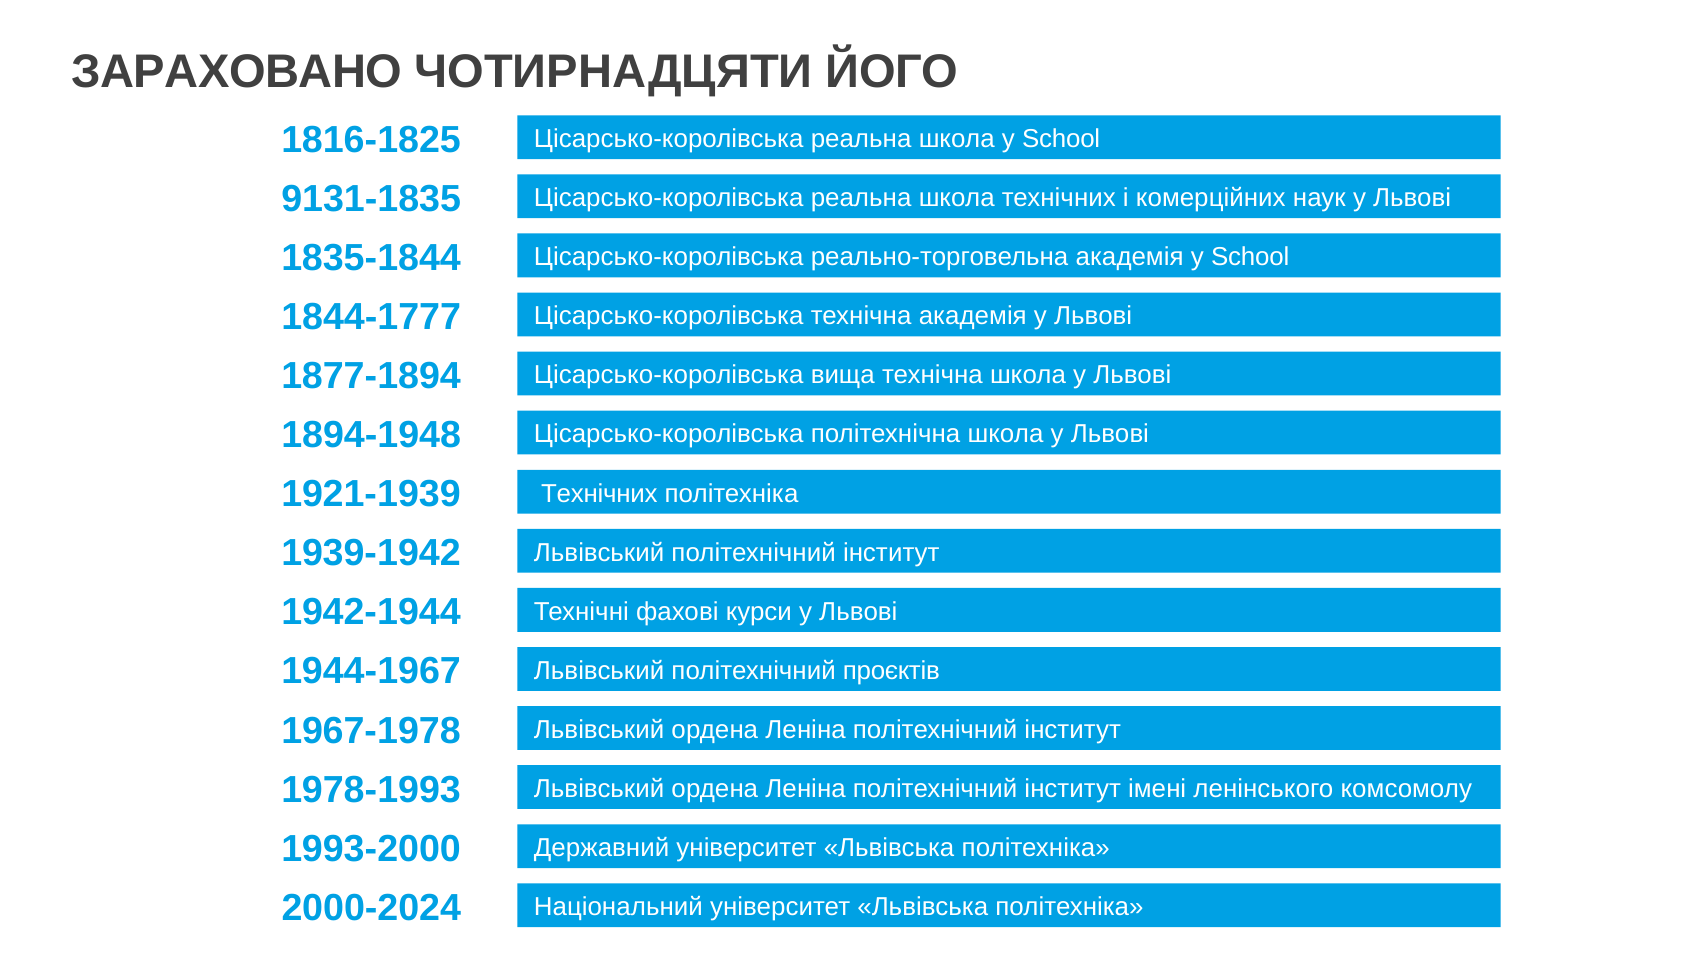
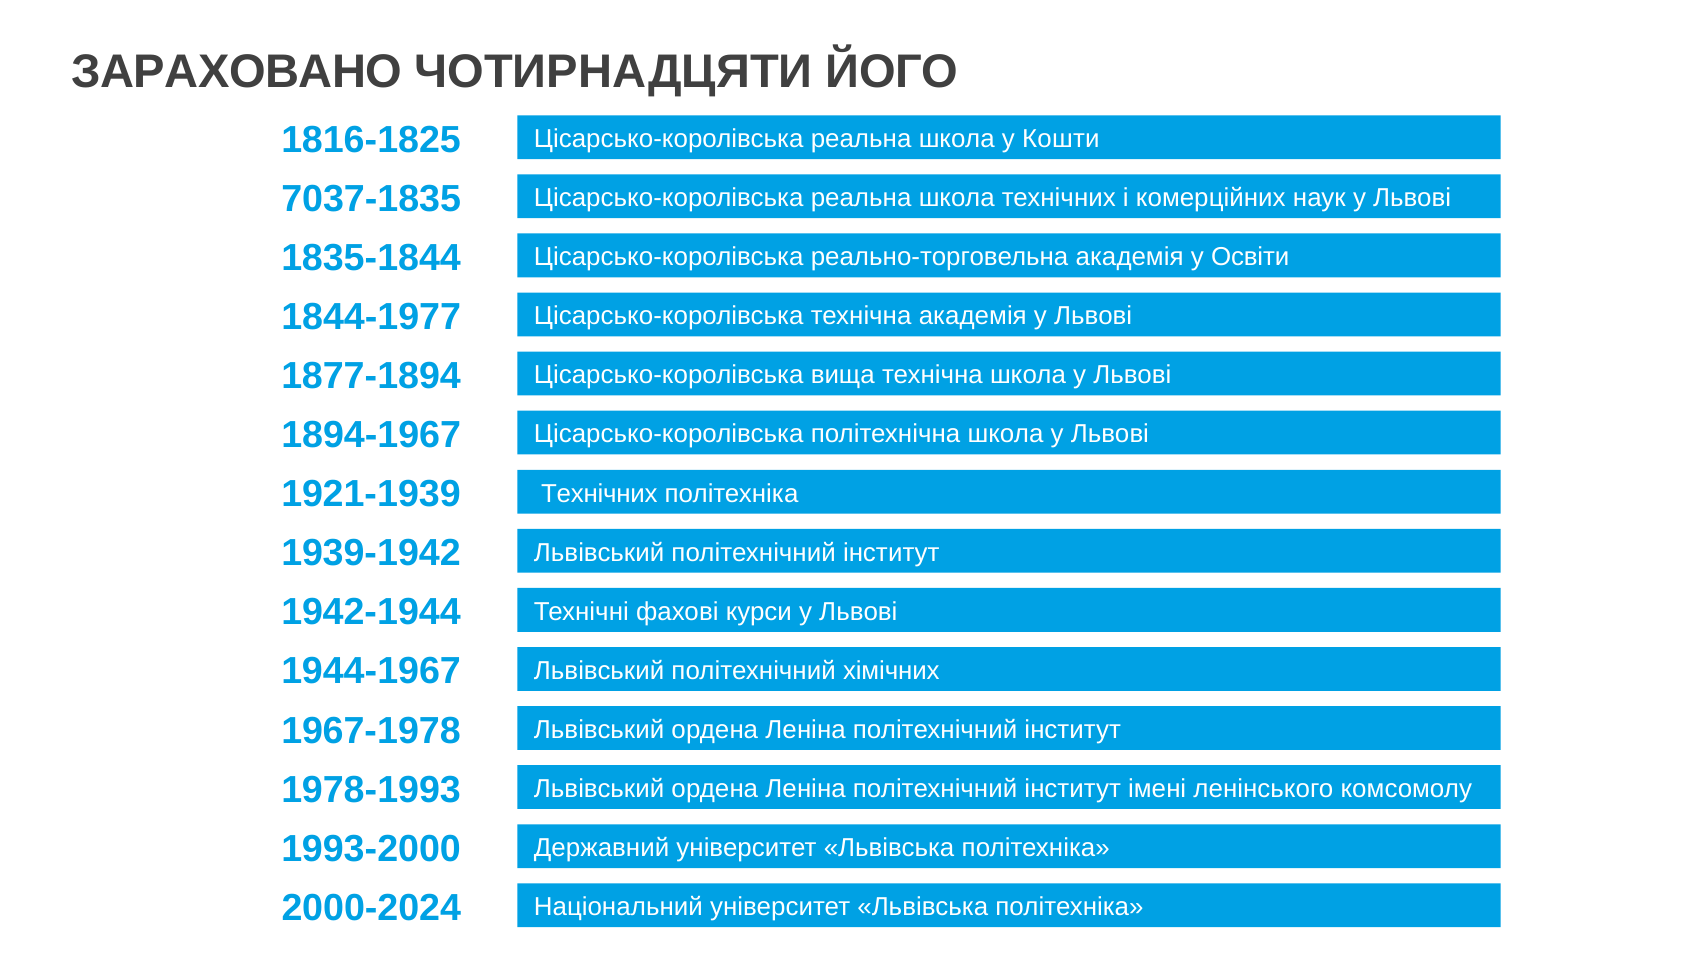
школа у School: School -> Кошти
9131-1835: 9131-1835 -> 7037-1835
академія у School: School -> Освіти
1844-1777: 1844-1777 -> 1844-1977
1894-1948: 1894-1948 -> 1894-1967
проєктів: проєктів -> хімічних
